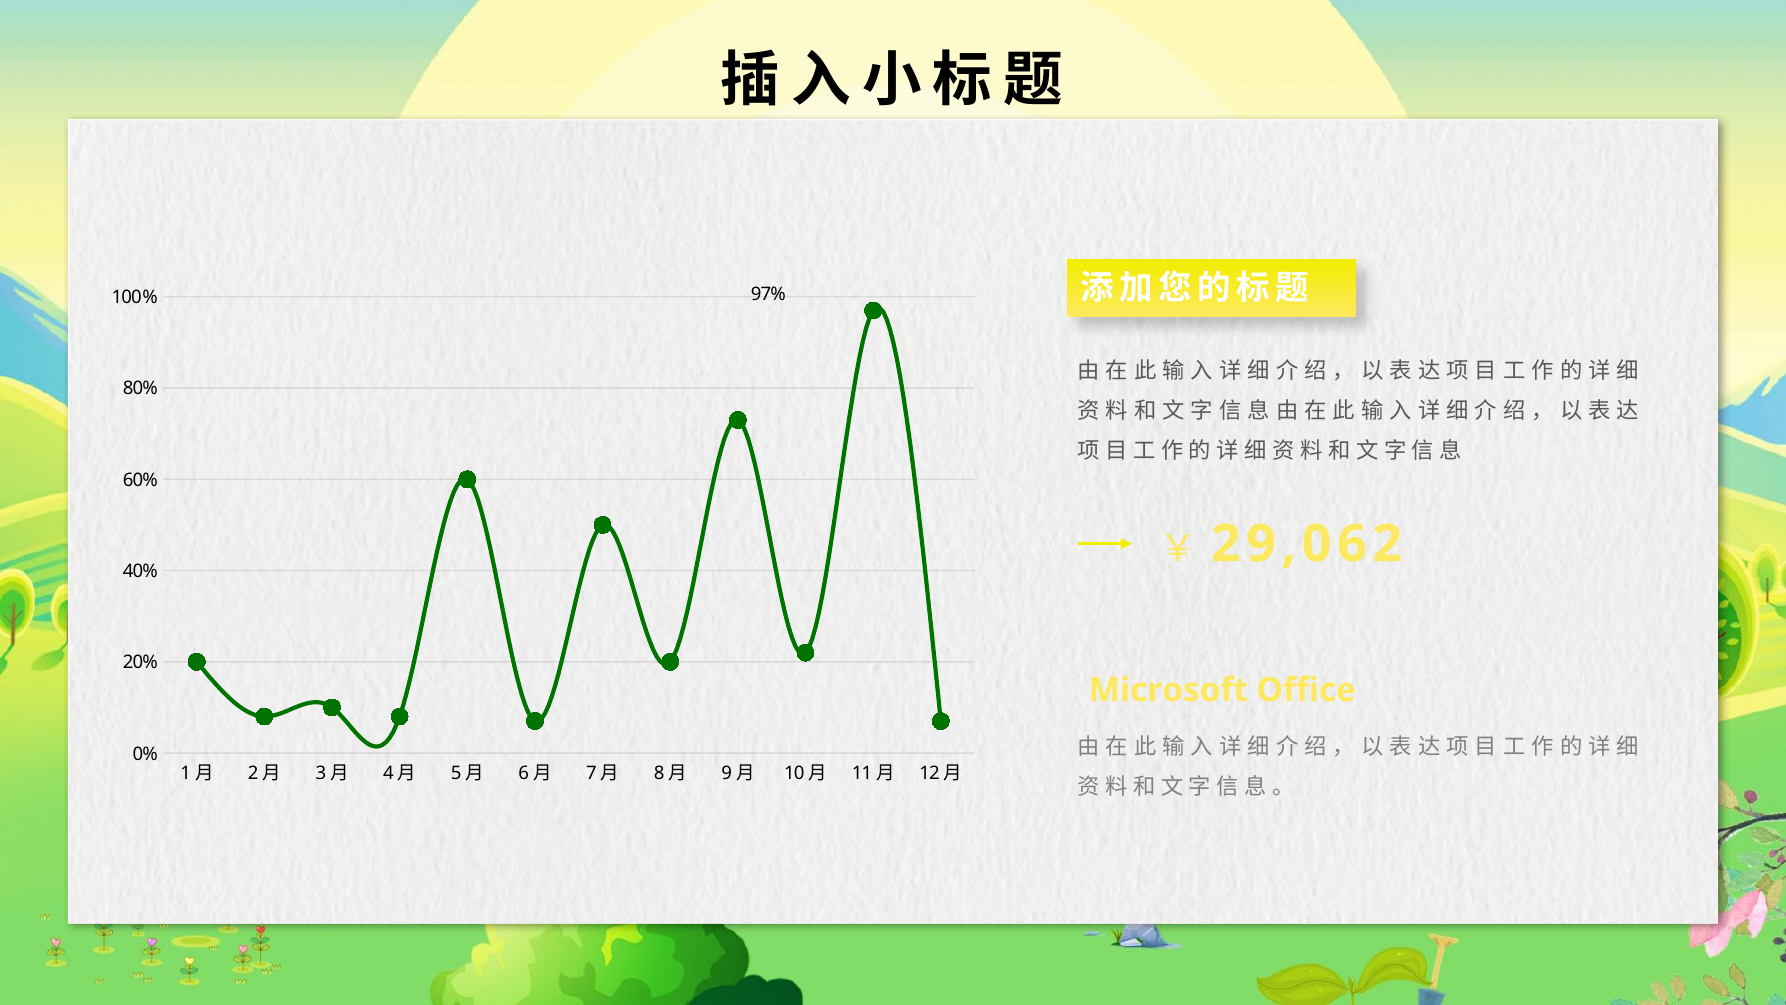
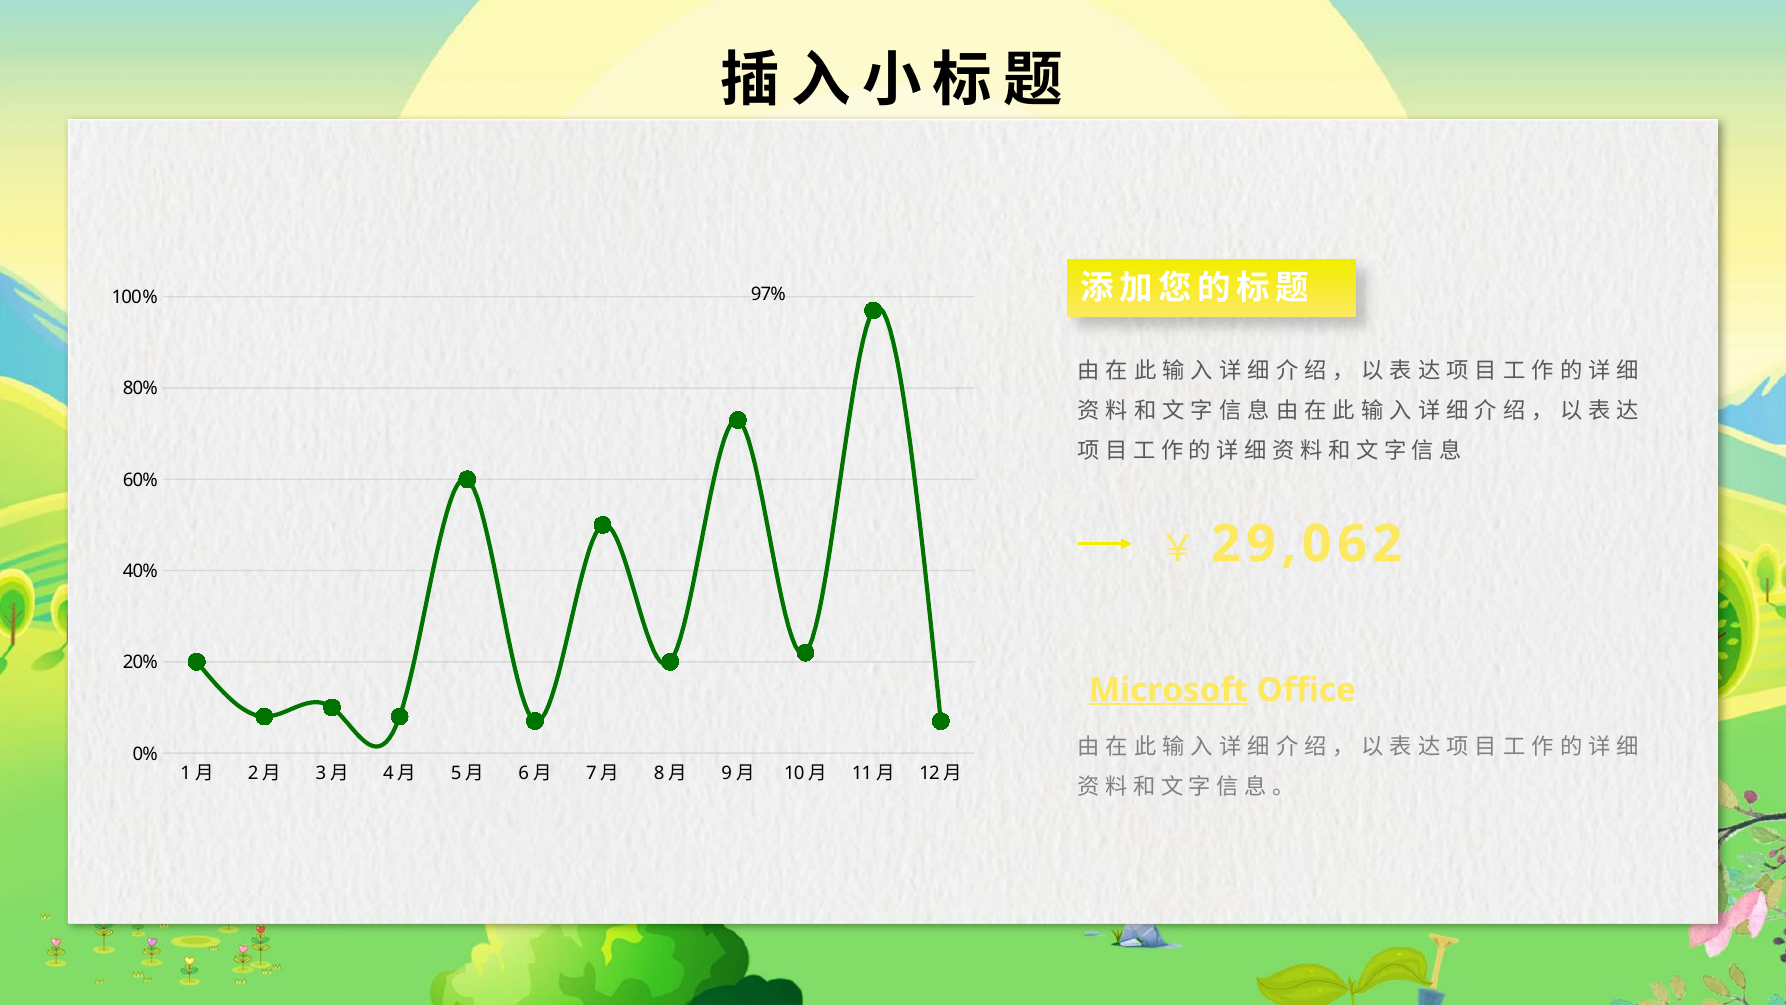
Microsoft underline: none -> present
